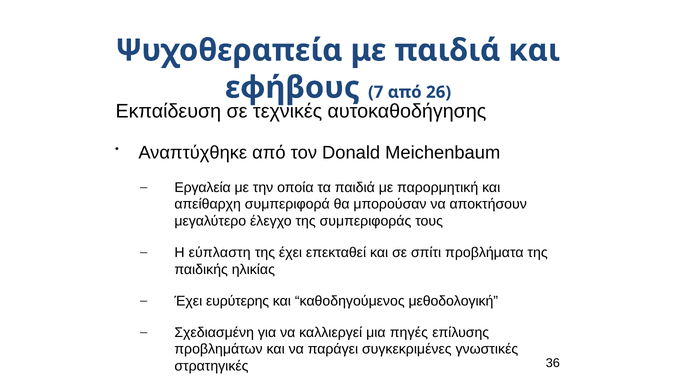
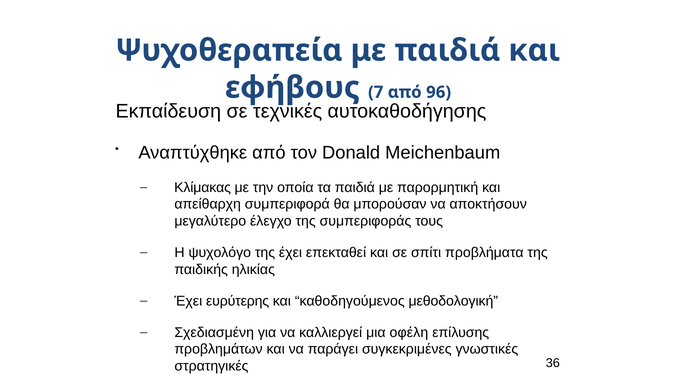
26: 26 -> 96
Εργαλεία: Εργαλεία -> Κλίμακας
εύπλαστη: εύπλαστη -> ψυχολόγο
πηγές: πηγές -> οφέλη
